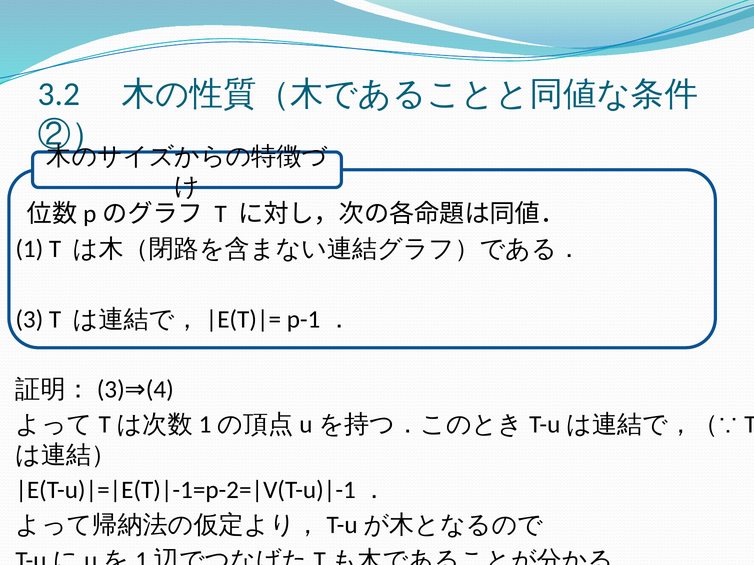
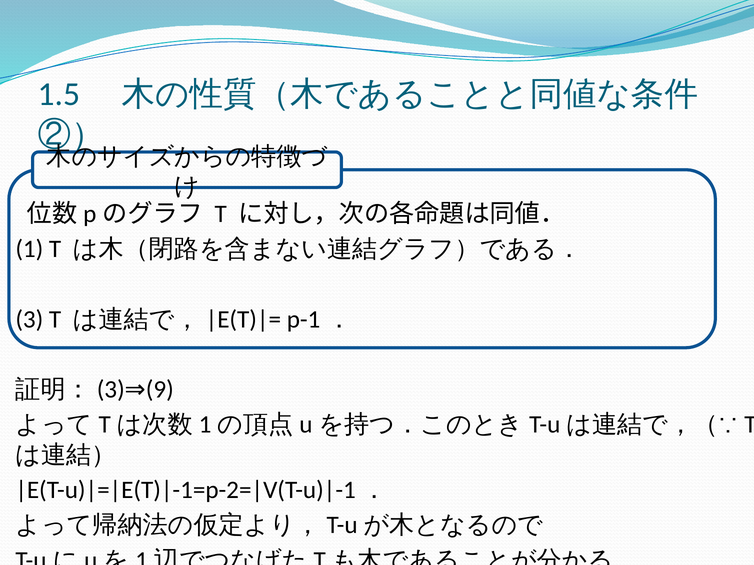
3.2: 3.2 -> 1.5
4: 4 -> 9
